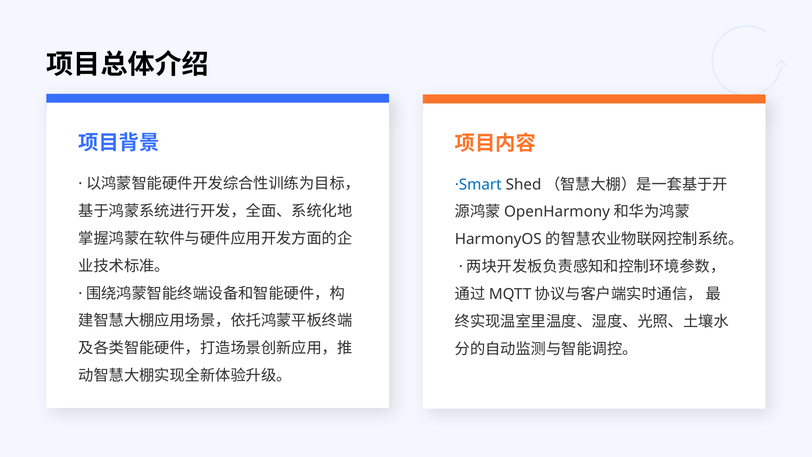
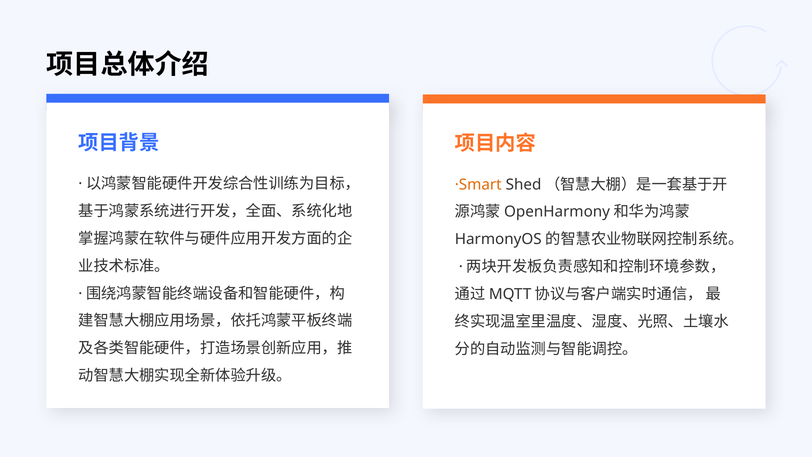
·Smart colour: blue -> orange
